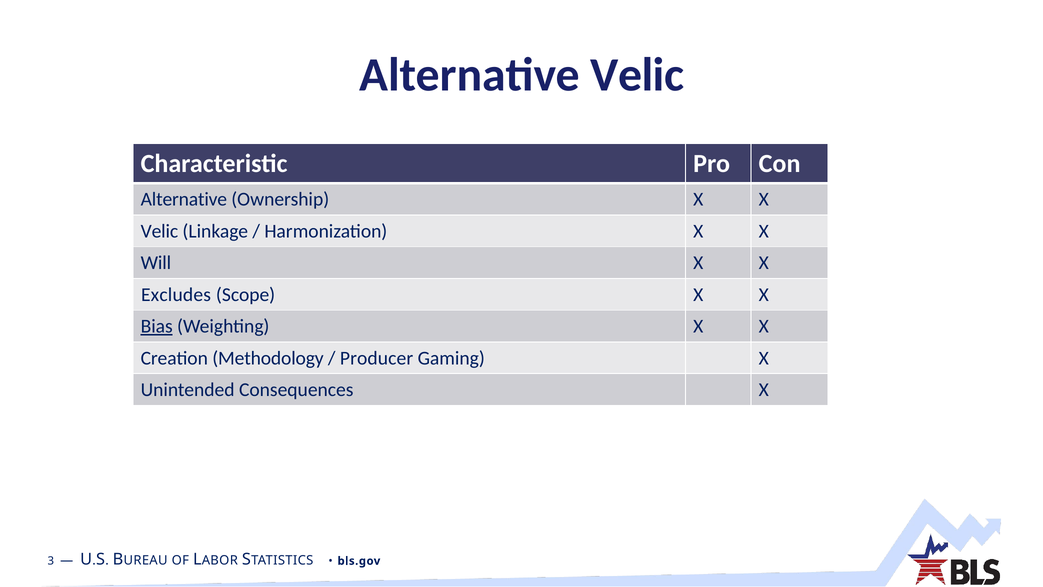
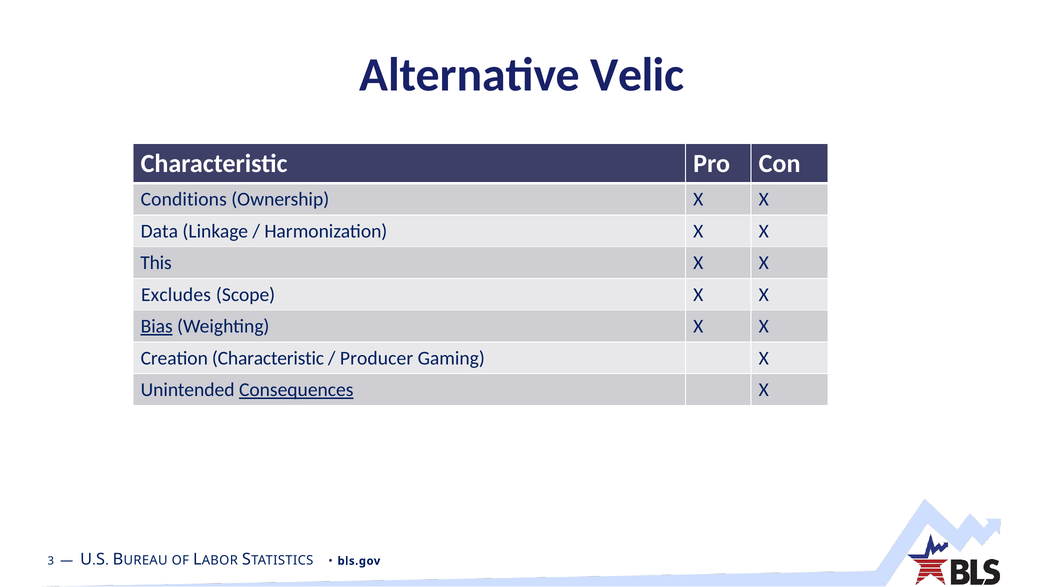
Alternative at (184, 199): Alternative -> Conditions
Velic at (159, 231): Velic -> Data
Will: Will -> This
Creation Methodology: Methodology -> Characteristic
Consequences underline: none -> present
